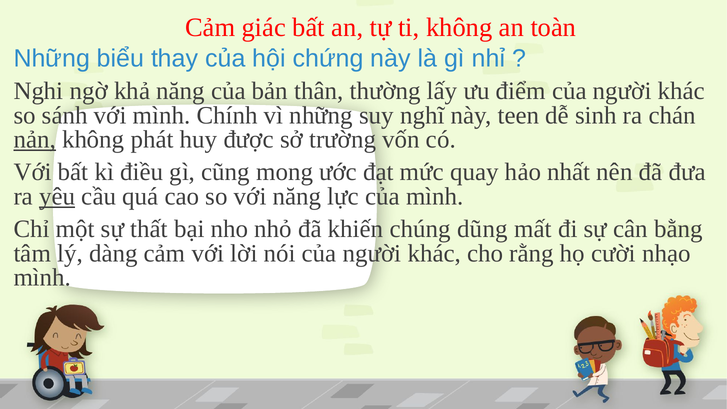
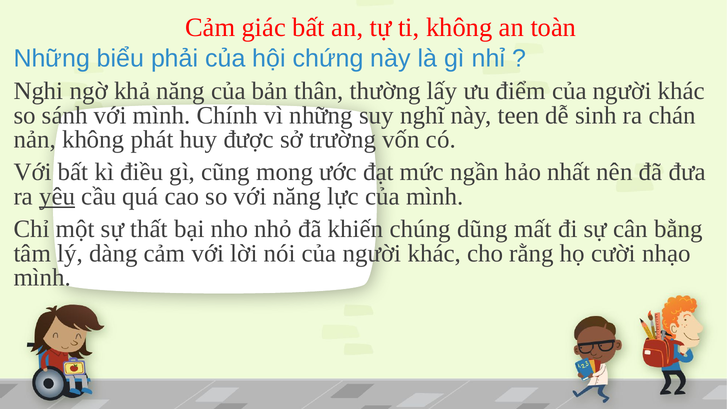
thay: thay -> phải
nản underline: present -> none
quay: quay -> ngần
